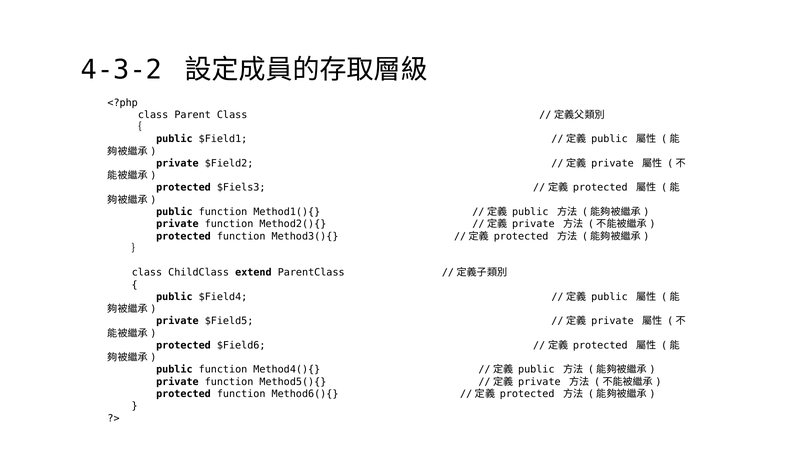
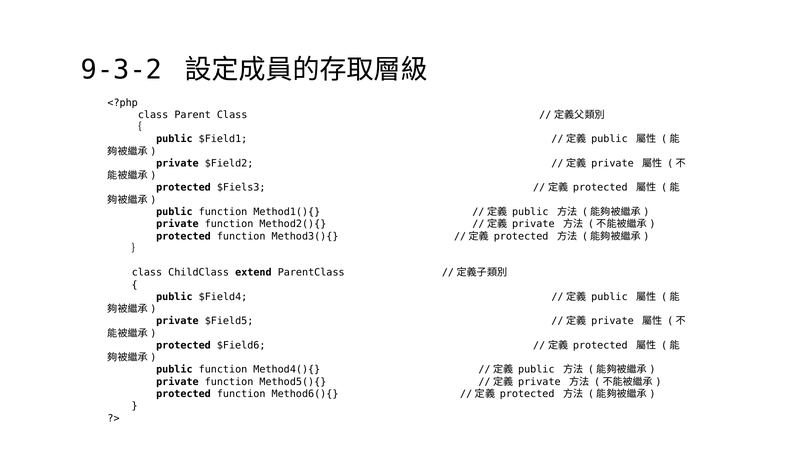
4-3-2: 4-3-2 -> 9-3-2
